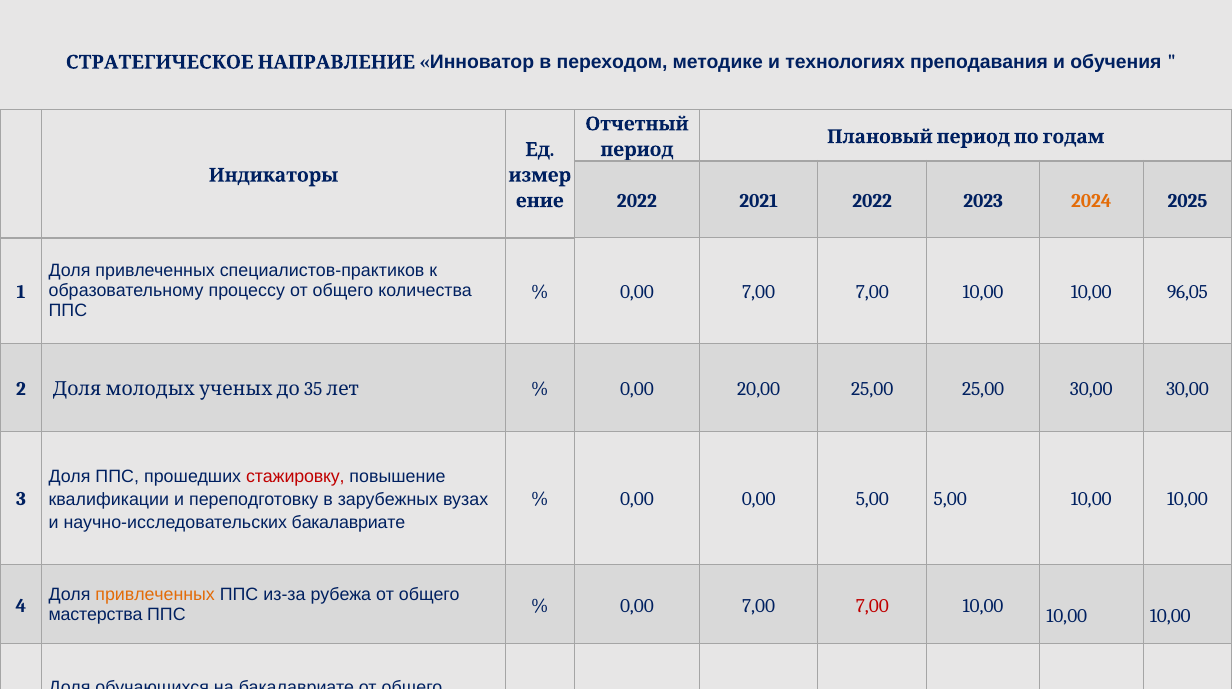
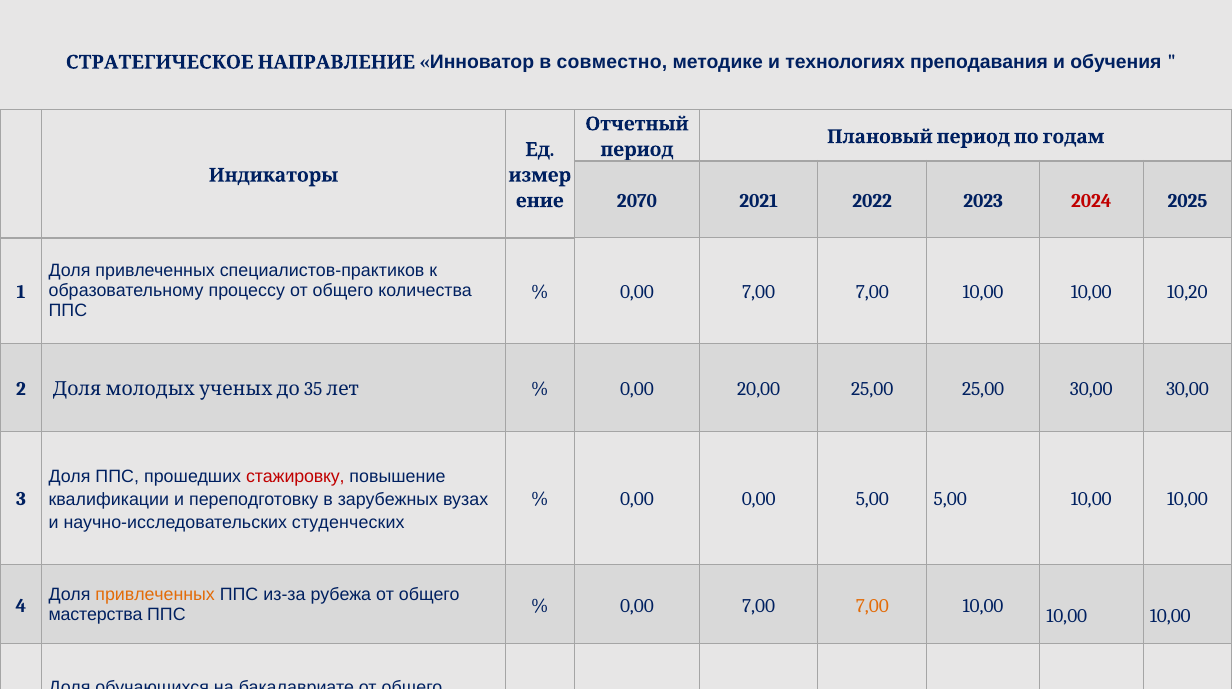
переходом: переходом -> совместно
2022 at (637, 201): 2022 -> 2070
2024 colour: orange -> red
96,05: 96,05 -> 10,20
научно-исследовательских бакалавриате: бакалавриате -> студенческих
7,00 at (872, 605) colour: red -> orange
